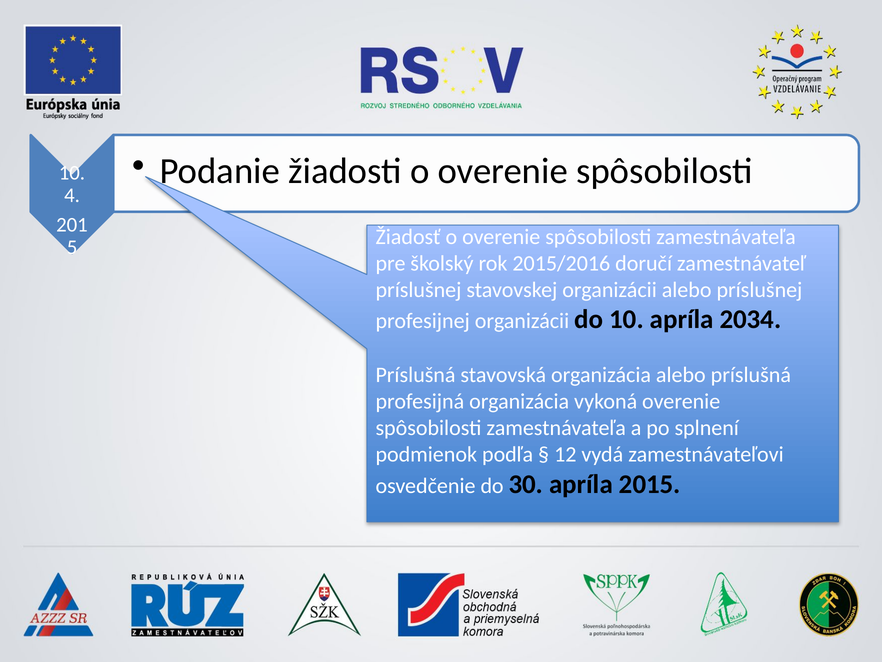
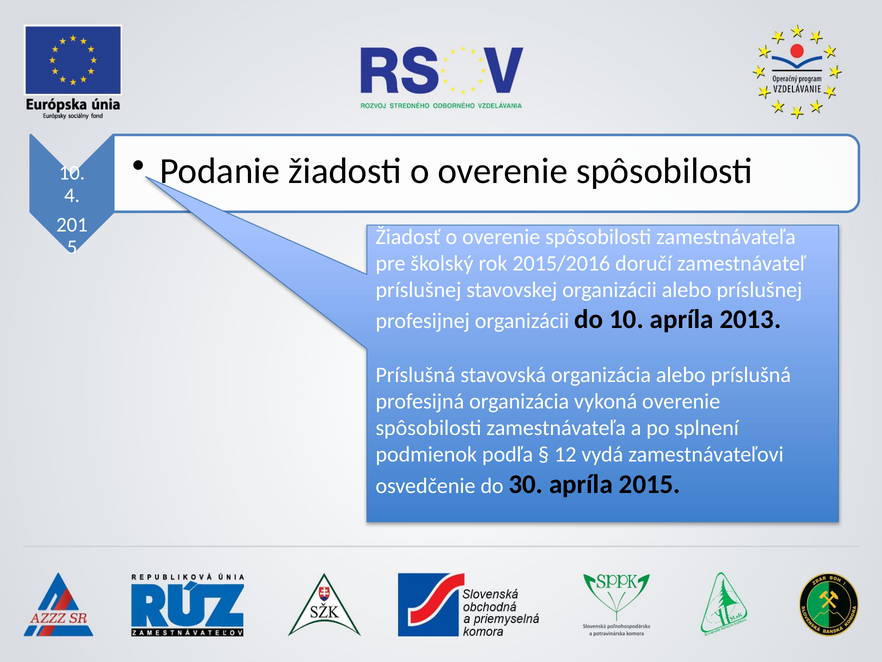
2034: 2034 -> 2013
